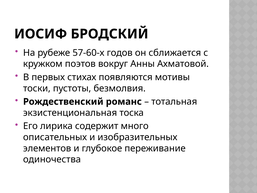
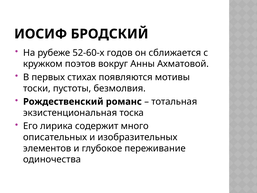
57-60-х: 57-60-х -> 52-60-х
